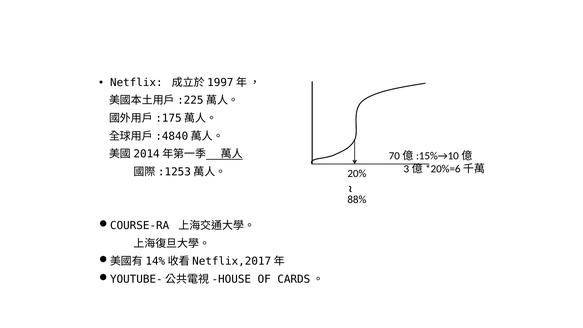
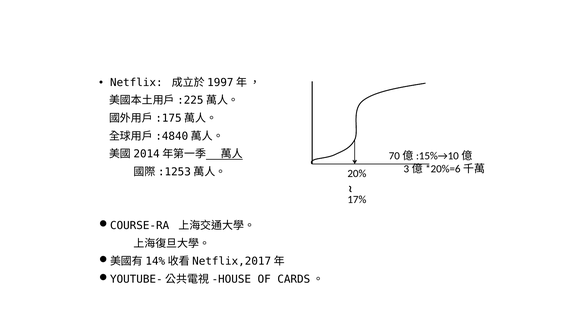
88%: 88% -> 17%
